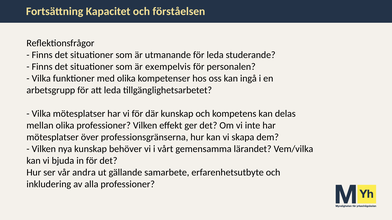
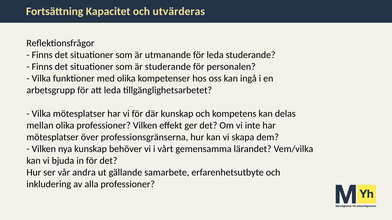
förståelsen: förståelsen -> utvärderas
är exempelvis: exempelvis -> studerande
